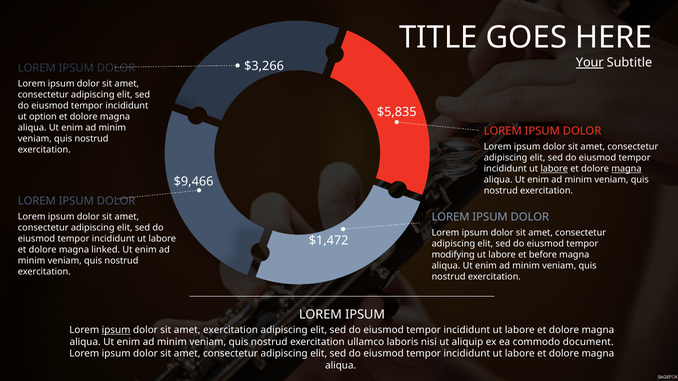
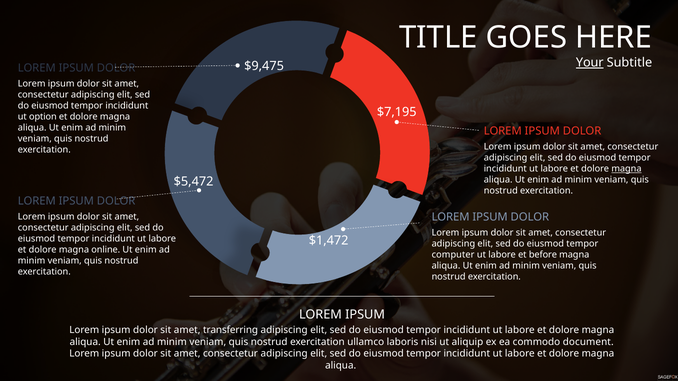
$3,266: $3,266 -> $9,475
$5,835: $5,835 -> $7,195
labore at (554, 169) underline: present -> none
$9,466: $9,466 -> $5,472
linked: linked -> online
modifying: modifying -> computer
ipsum at (116, 330) underline: present -> none
amet exercitation: exercitation -> transferring
